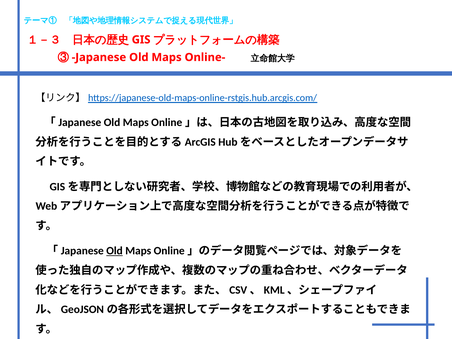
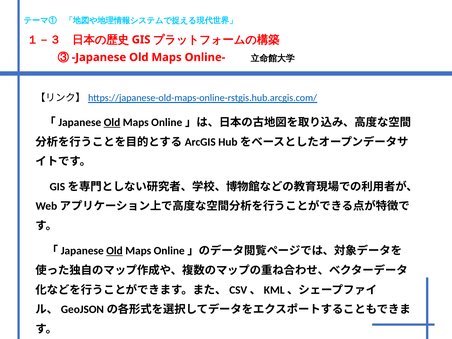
Old at (112, 122) underline: none -> present
